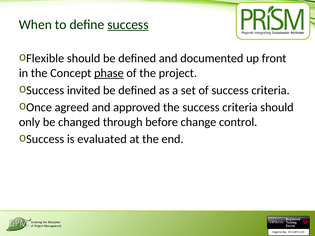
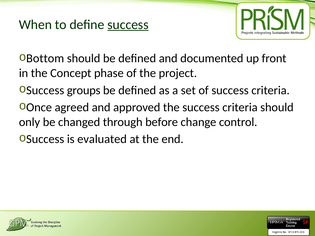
Flexible: Flexible -> Bottom
phase underline: present -> none
invited: invited -> groups
